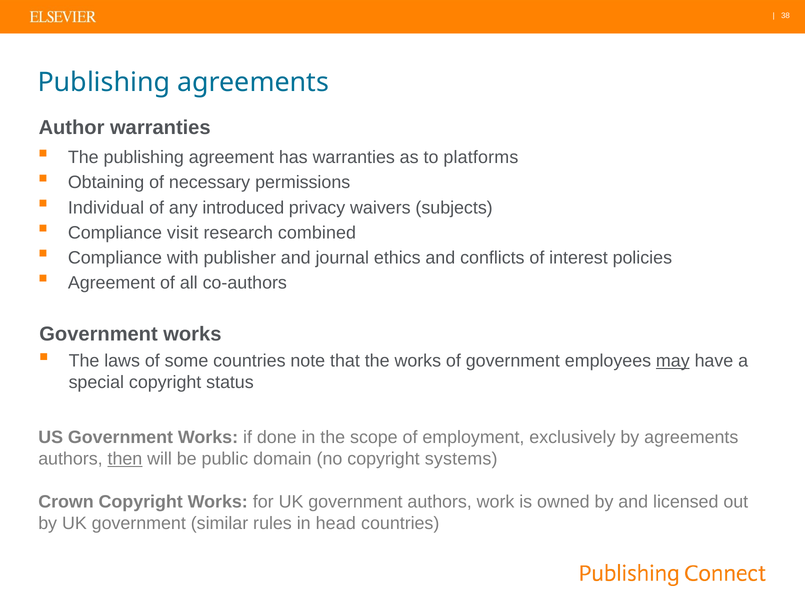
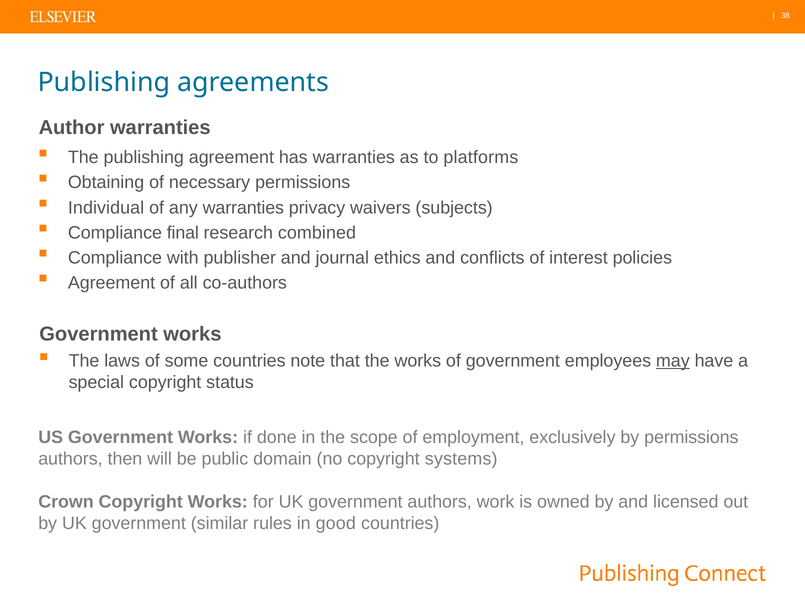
any introduced: introduced -> warranties
visit: visit -> final
by agreements: agreements -> permissions
then underline: present -> none
head: head -> good
